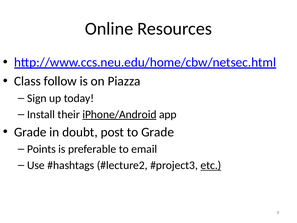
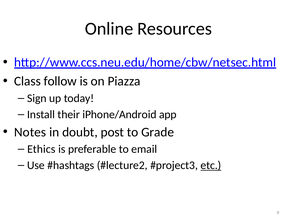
iPhone/Android underline: present -> none
Grade at (30, 132): Grade -> Notes
Points: Points -> Ethics
